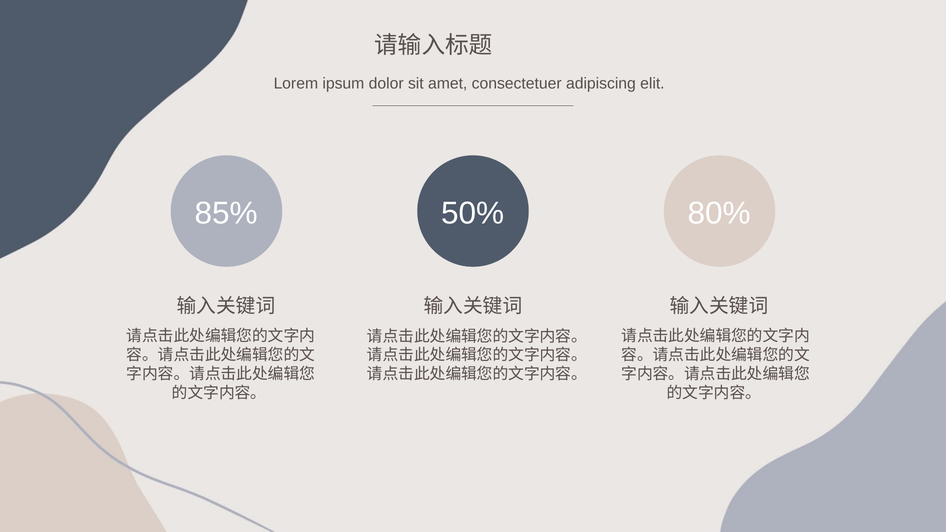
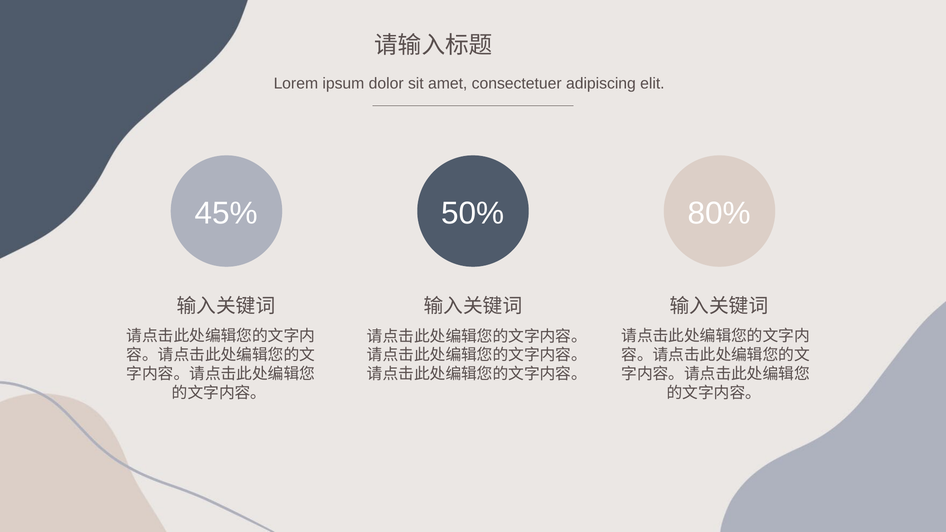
85%: 85% -> 45%
